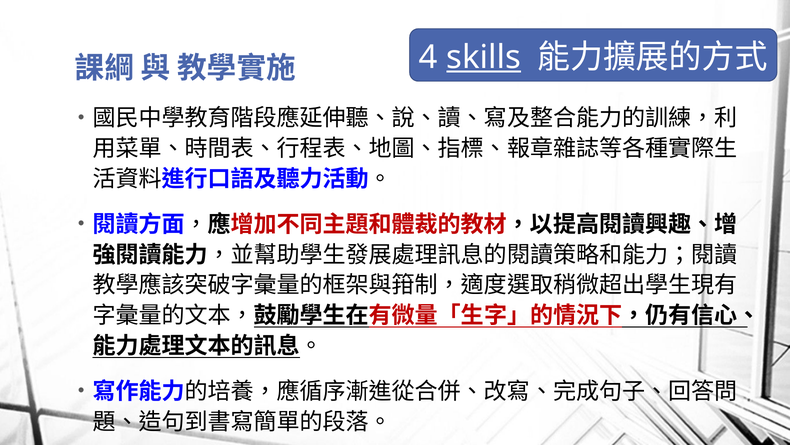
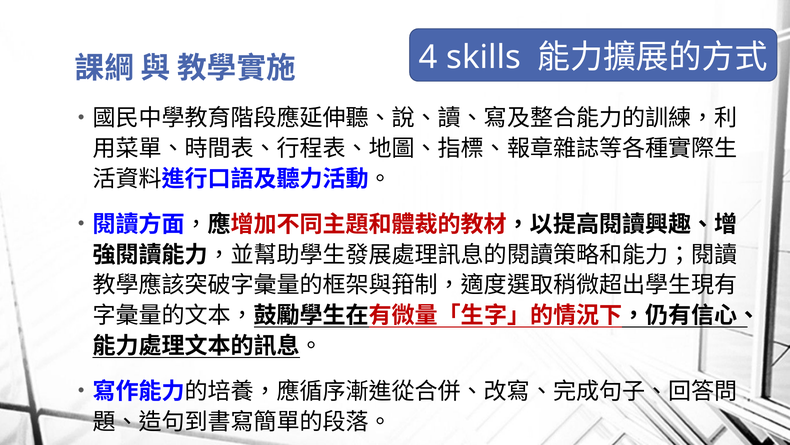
skills underline: present -> none
